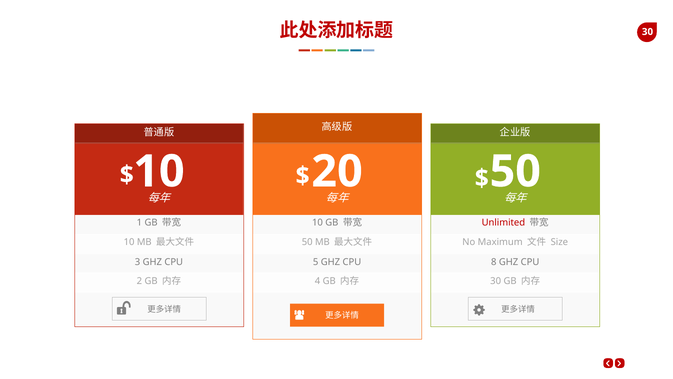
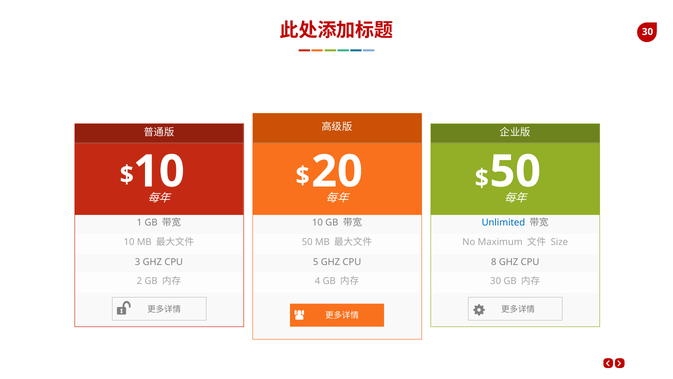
Unlimited colour: red -> blue
